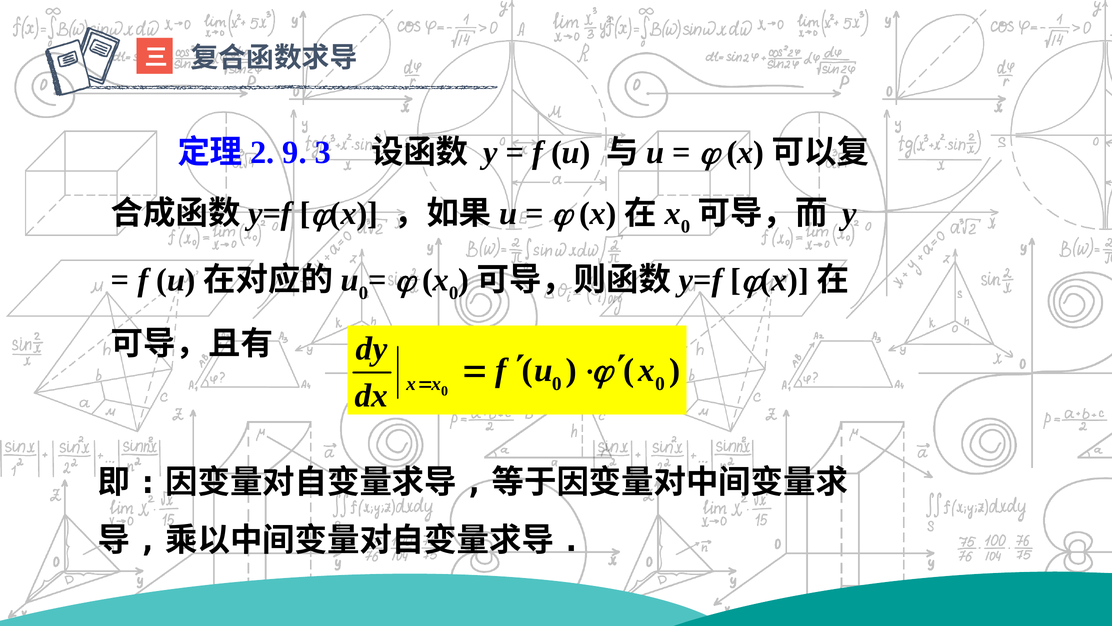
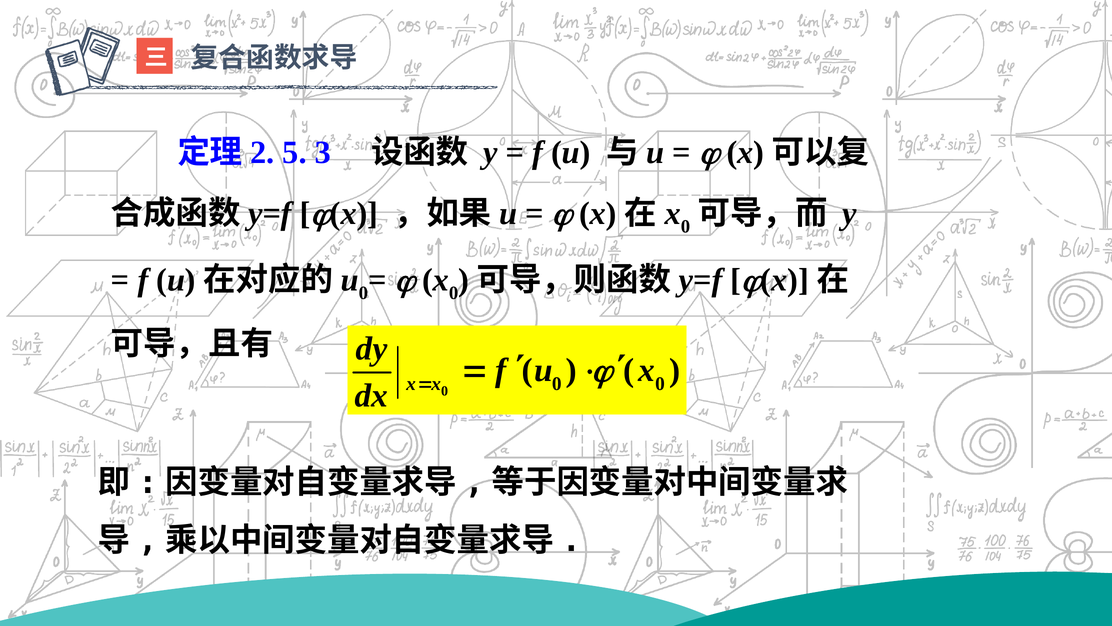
9: 9 -> 5
